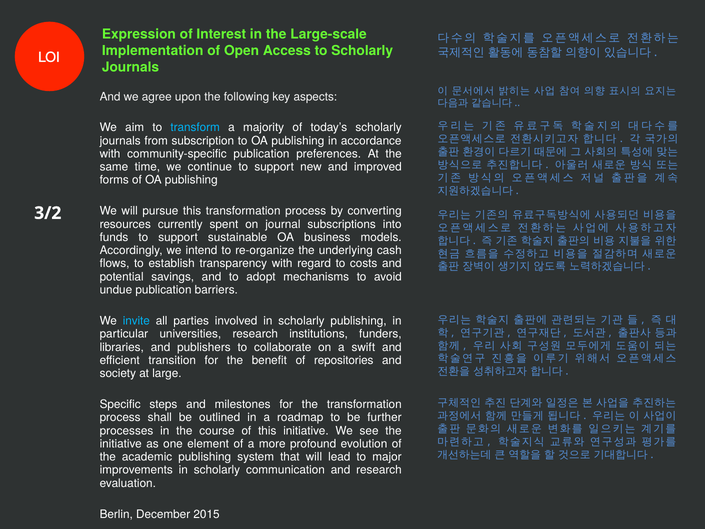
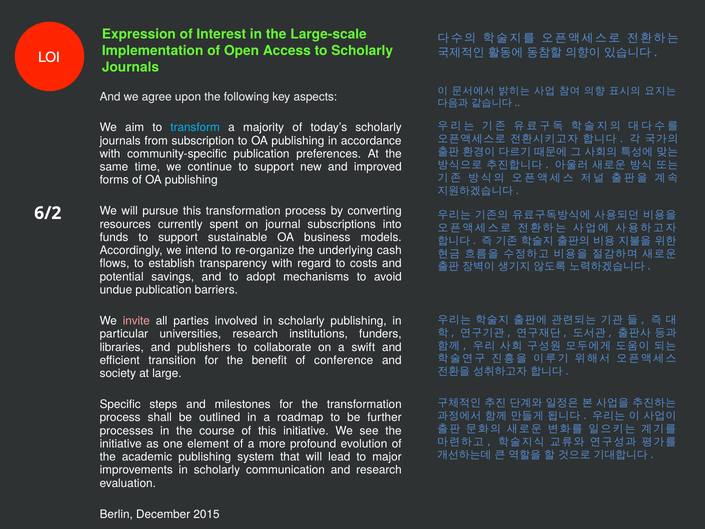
3/2: 3/2 -> 6/2
invite colour: light blue -> pink
repositories: repositories -> conference
